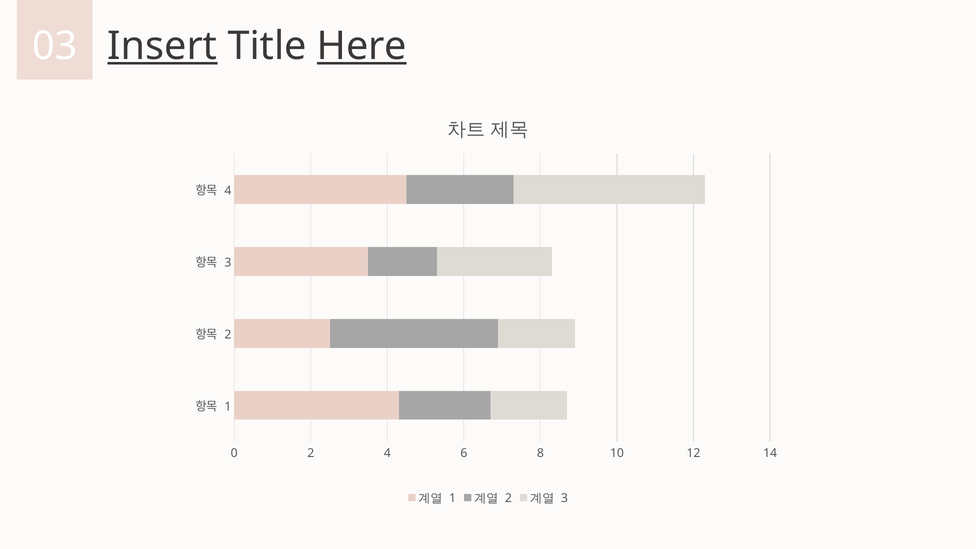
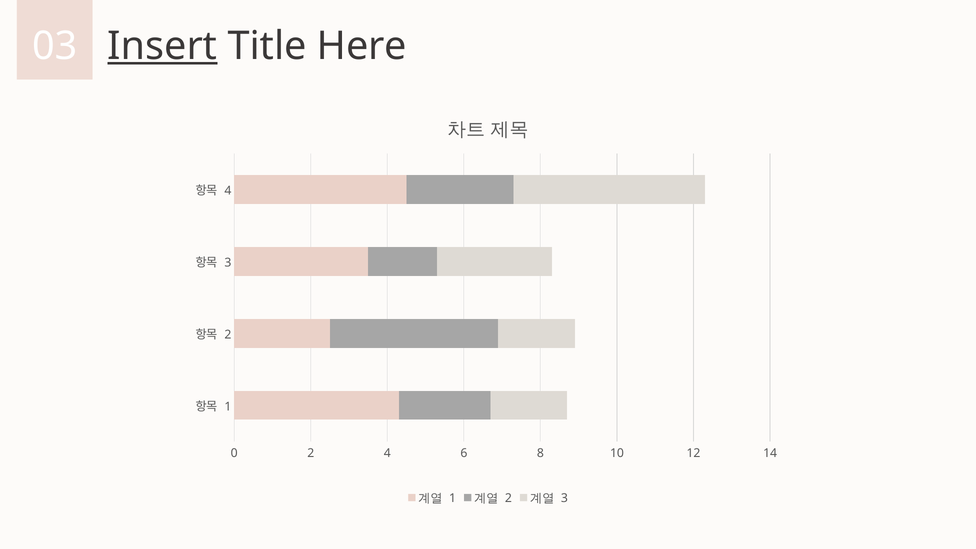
Here underline: present -> none
